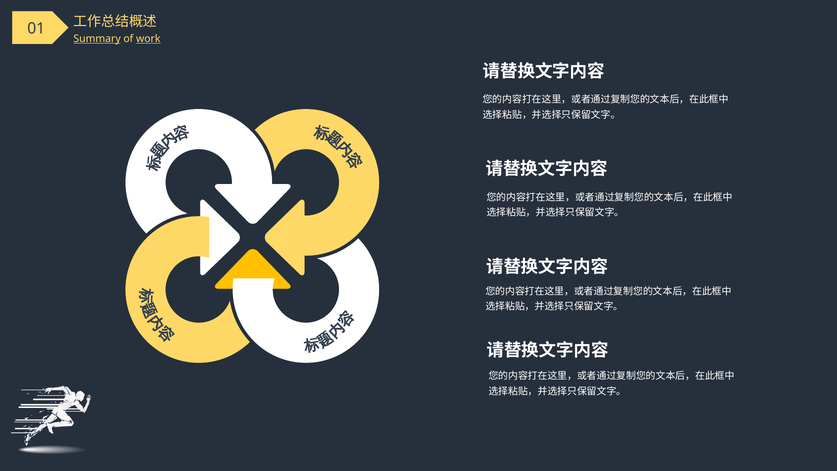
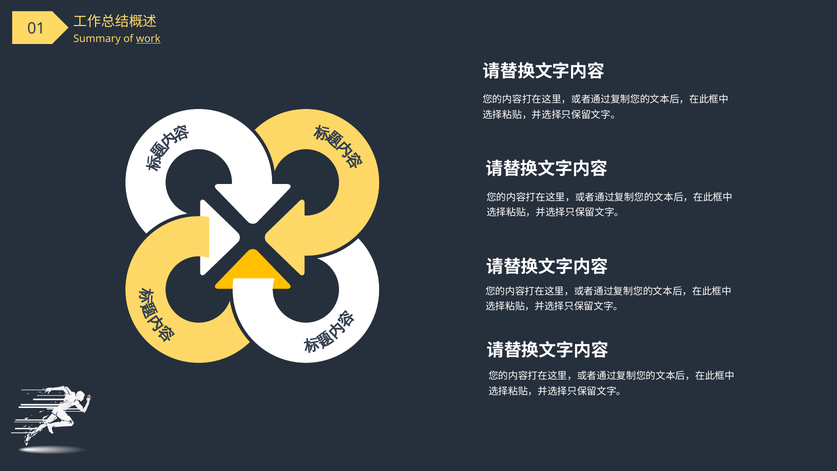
Summary underline: present -> none
